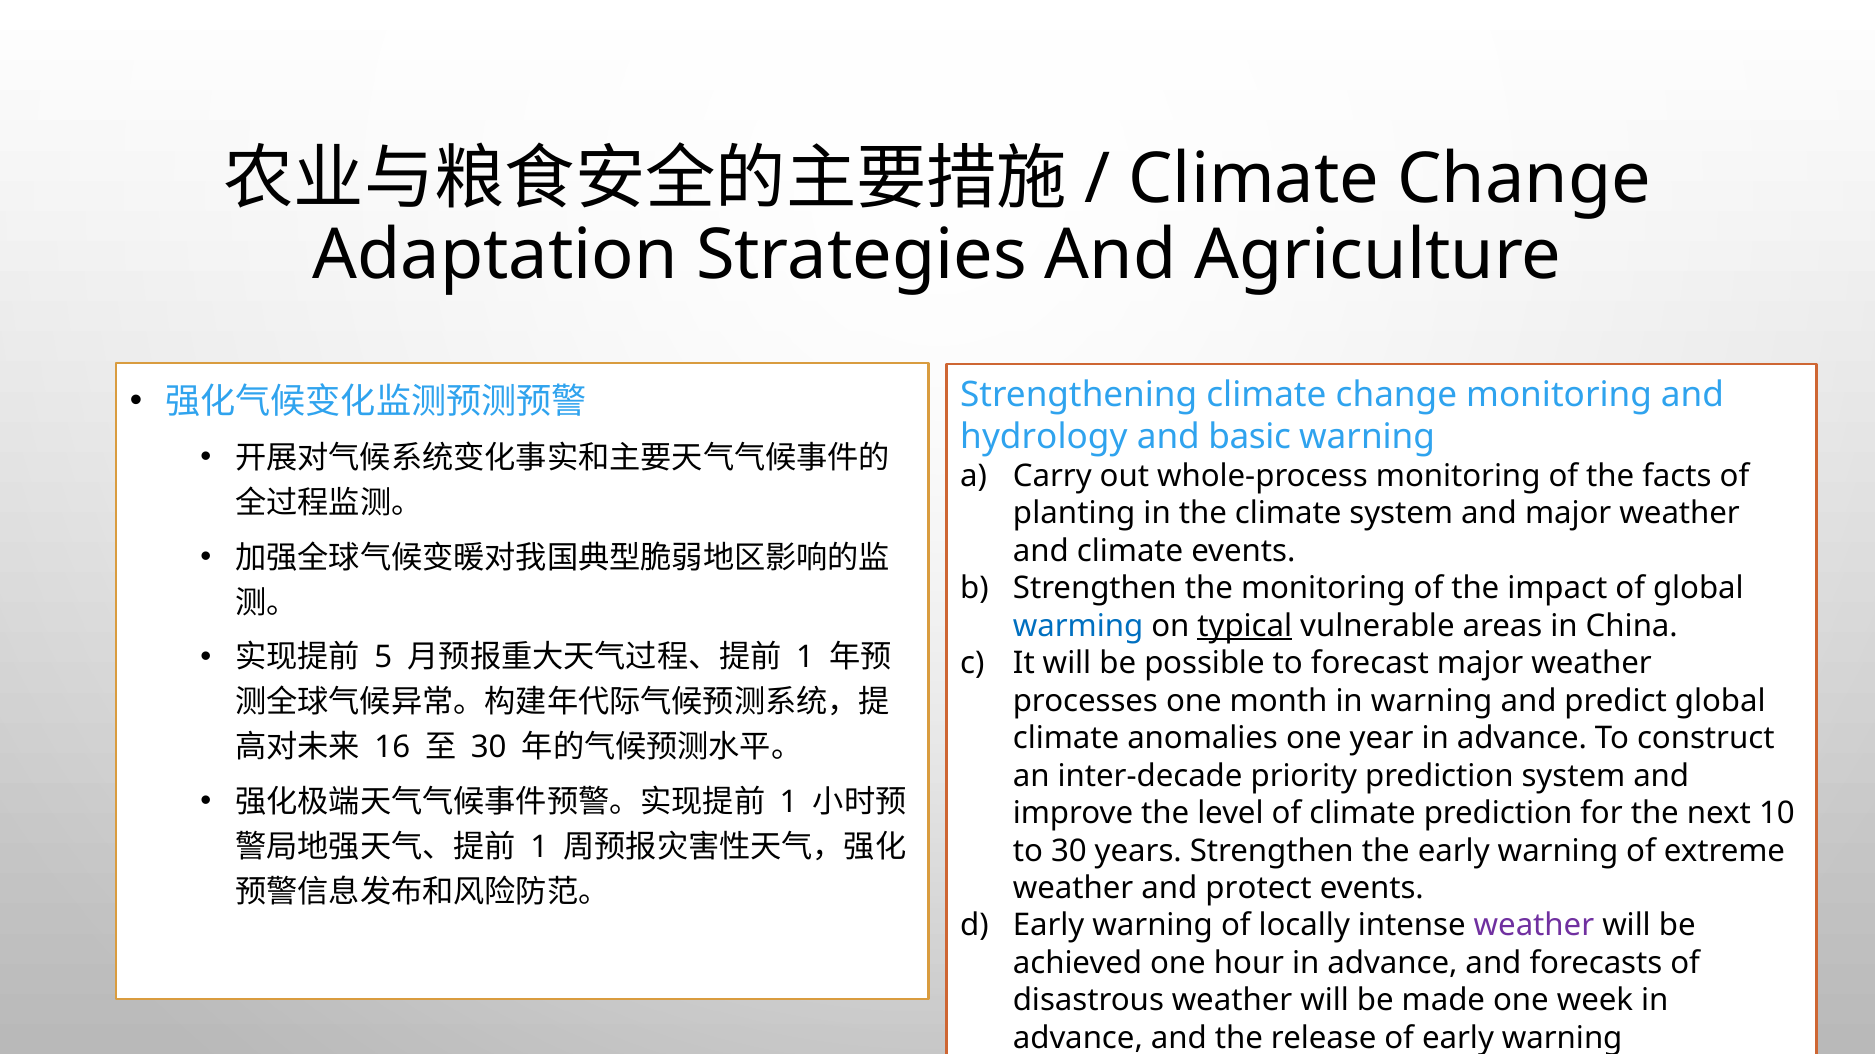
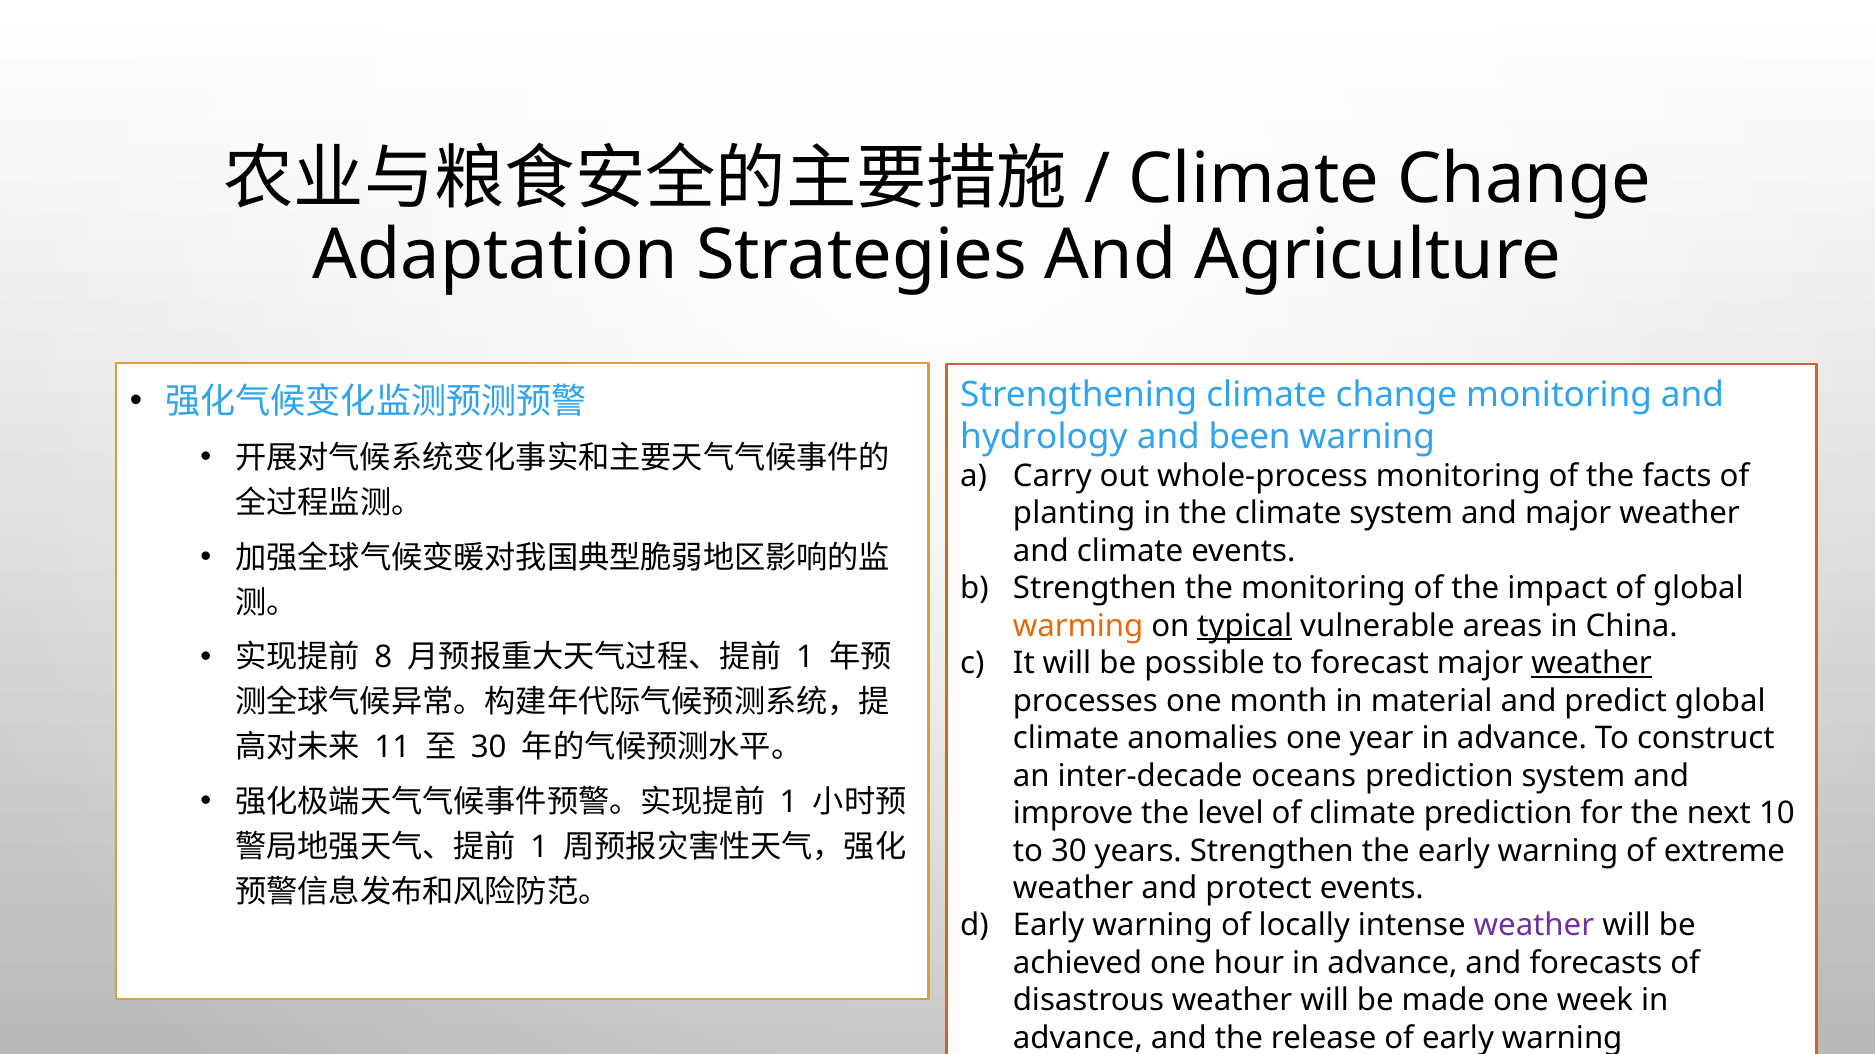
basic: basic -> been
warming colour: blue -> orange
5: 5 -> 8
weather at (1592, 664) underline: none -> present
in warning: warning -> material
16: 16 -> 11
priority: priority -> oceans
